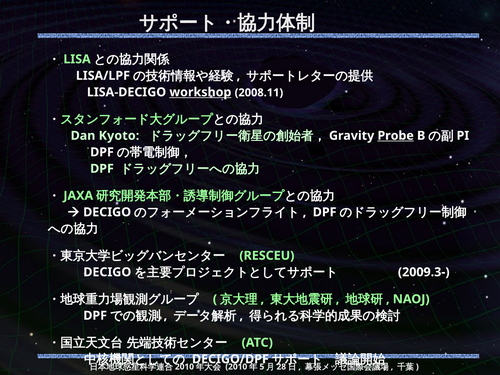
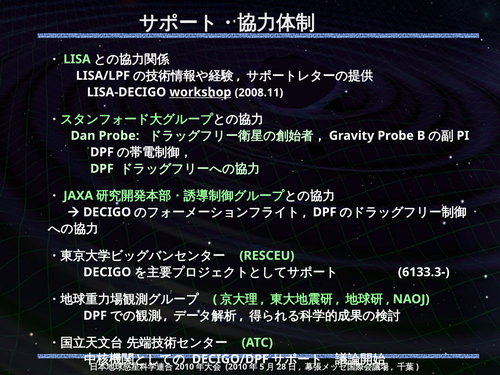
Dan Kyoto: Kyoto -> Probe
Probe at (396, 136) underline: present -> none
2009.3-: 2009.3- -> 6133.3-
